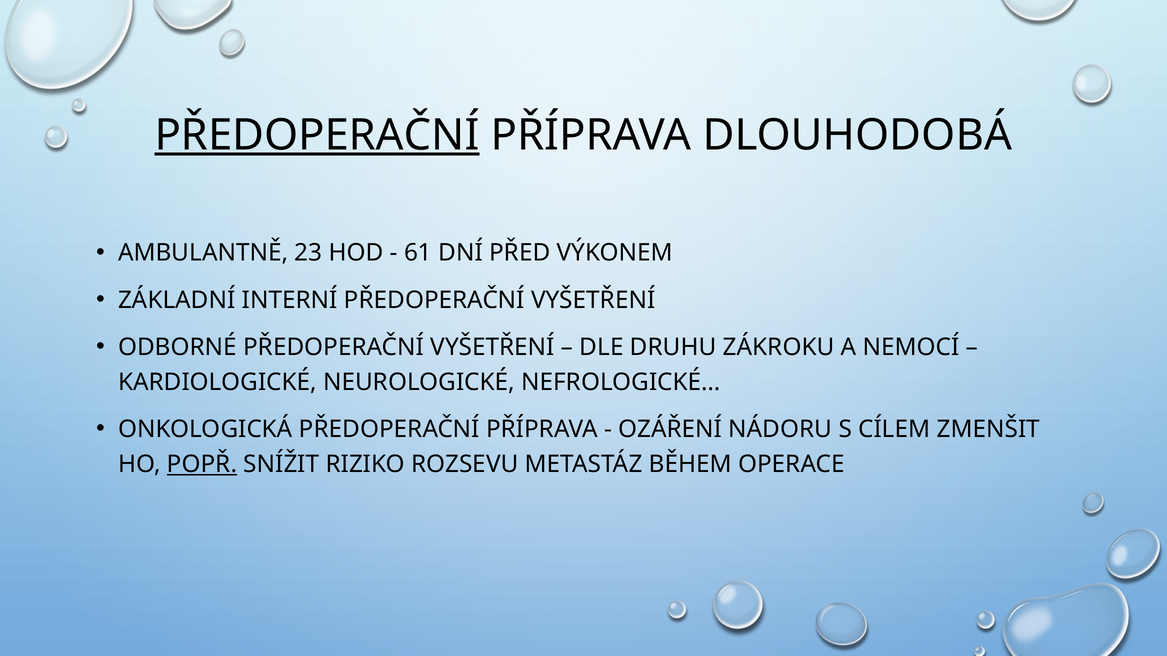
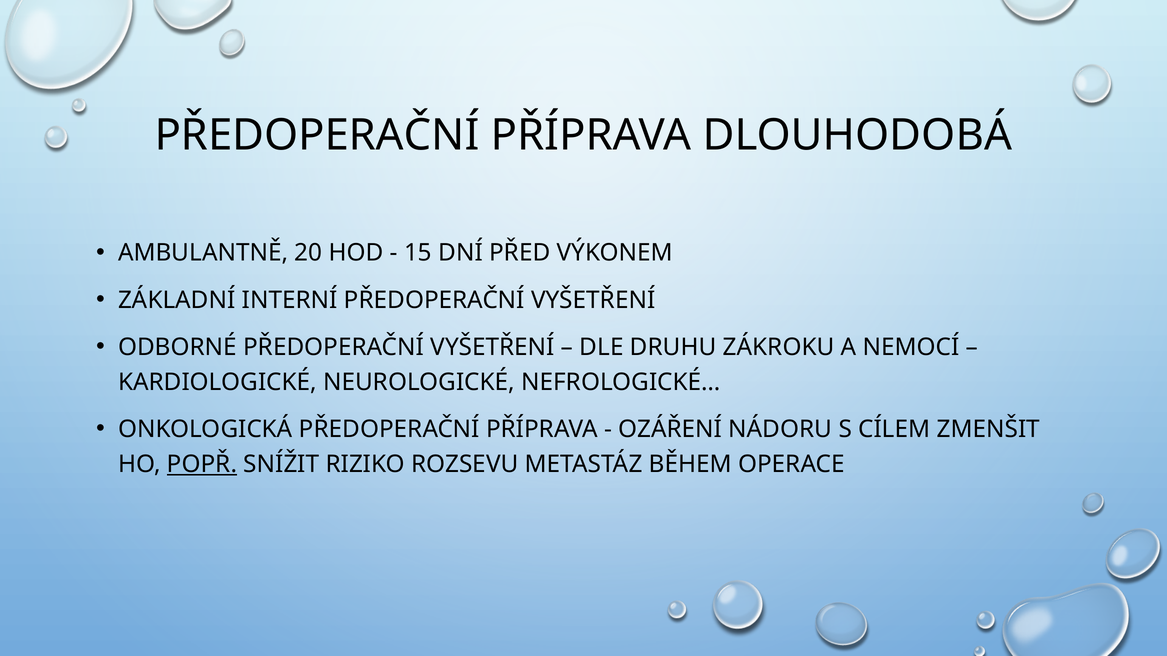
PŘEDOPERAČNÍ at (317, 135) underline: present -> none
23: 23 -> 20
61: 61 -> 15
